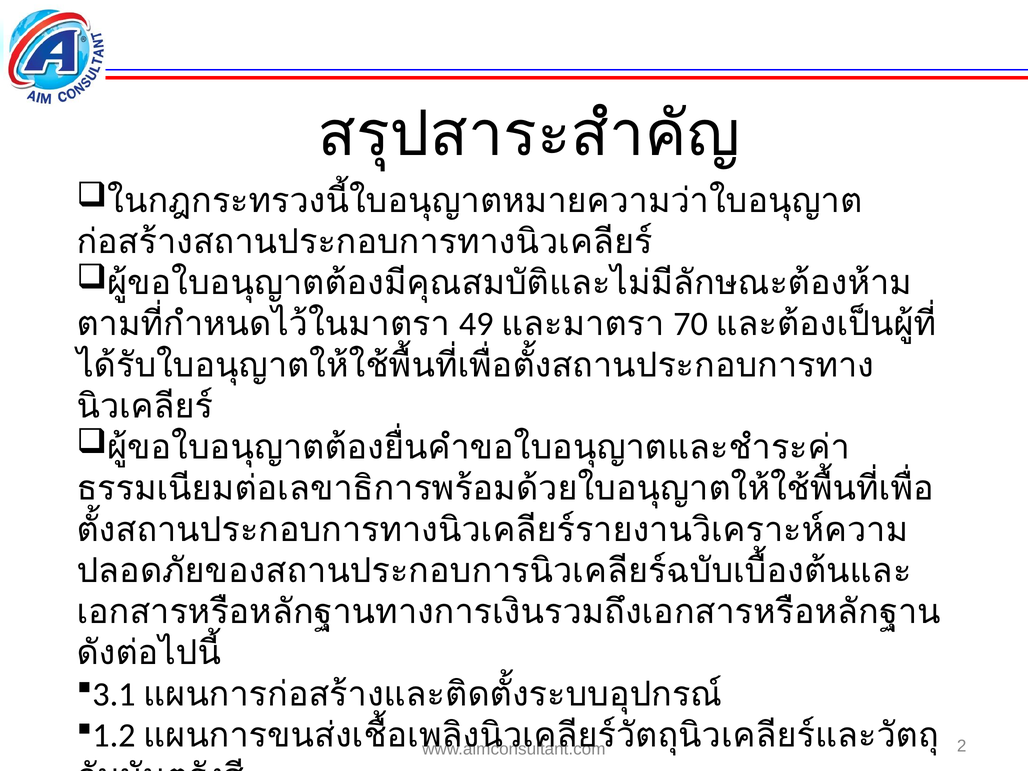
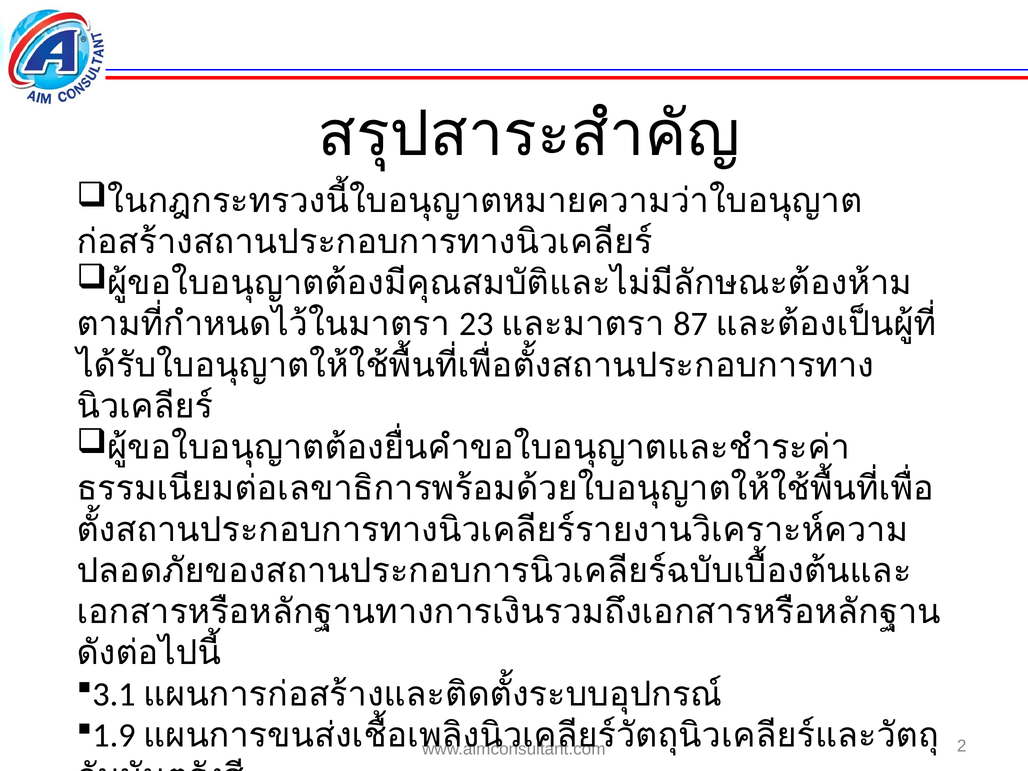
49: 49 -> 23
70: 70 -> 87
1.2: 1.2 -> 1.9
